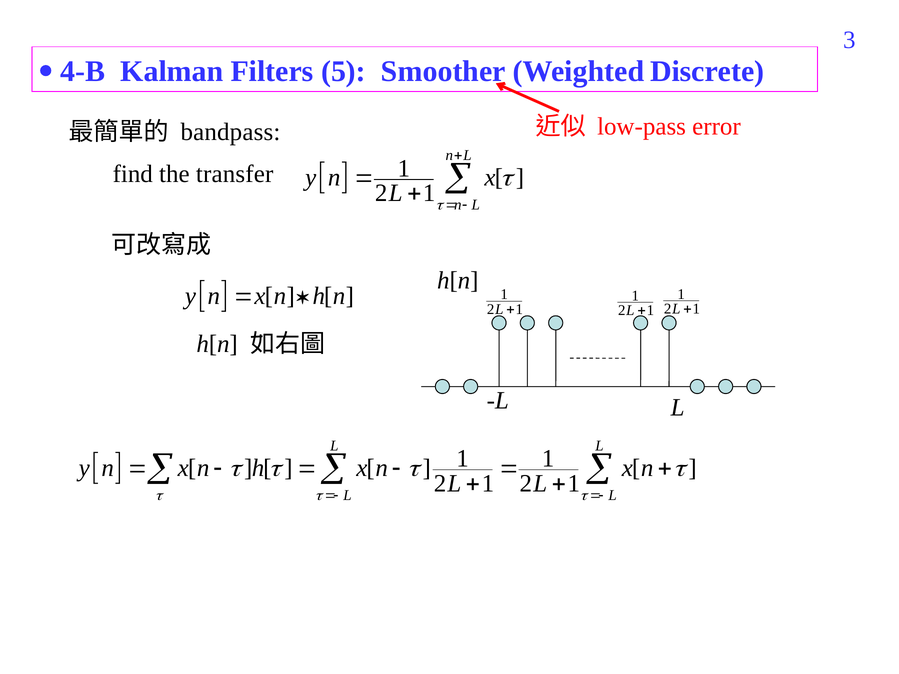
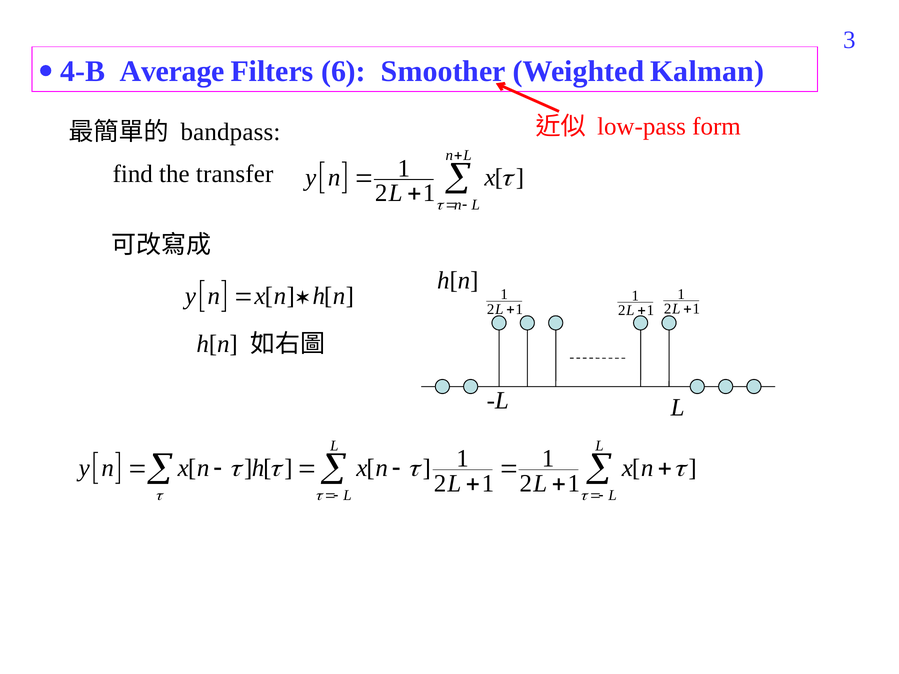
Kalman: Kalman -> Average
5: 5 -> 6
Discrete: Discrete -> Kalman
error: error -> form
